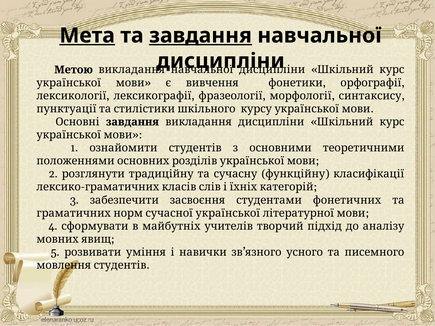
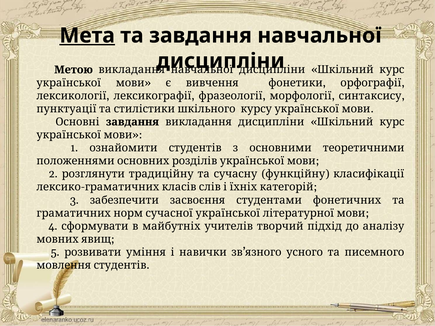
завдання at (200, 36) underline: present -> none
